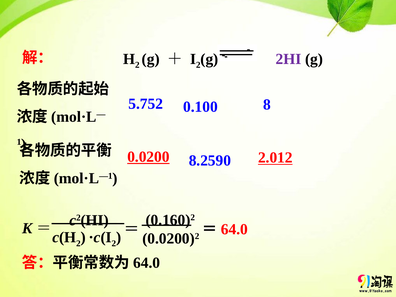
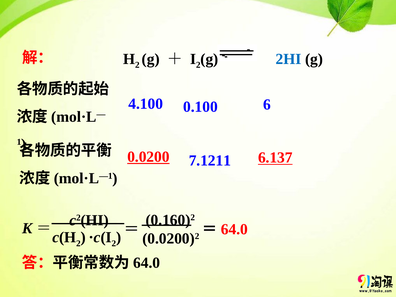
2HI colour: purple -> blue
5.752: 5.752 -> 4.100
8: 8 -> 6
2.012: 2.012 -> 6.137
8.2590: 8.2590 -> 7.1211
